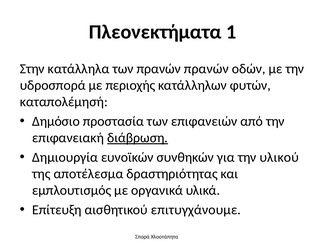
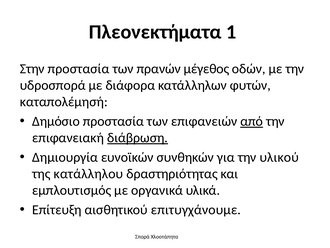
Στην κατάλληλα: κατάλληλα -> προστασία
πρανών πρανών: πρανών -> μέγεθος
περιοχής: περιοχής -> διάφορα
από underline: none -> present
αποτέλεσμα: αποτέλεσμα -> κατάλληλου
